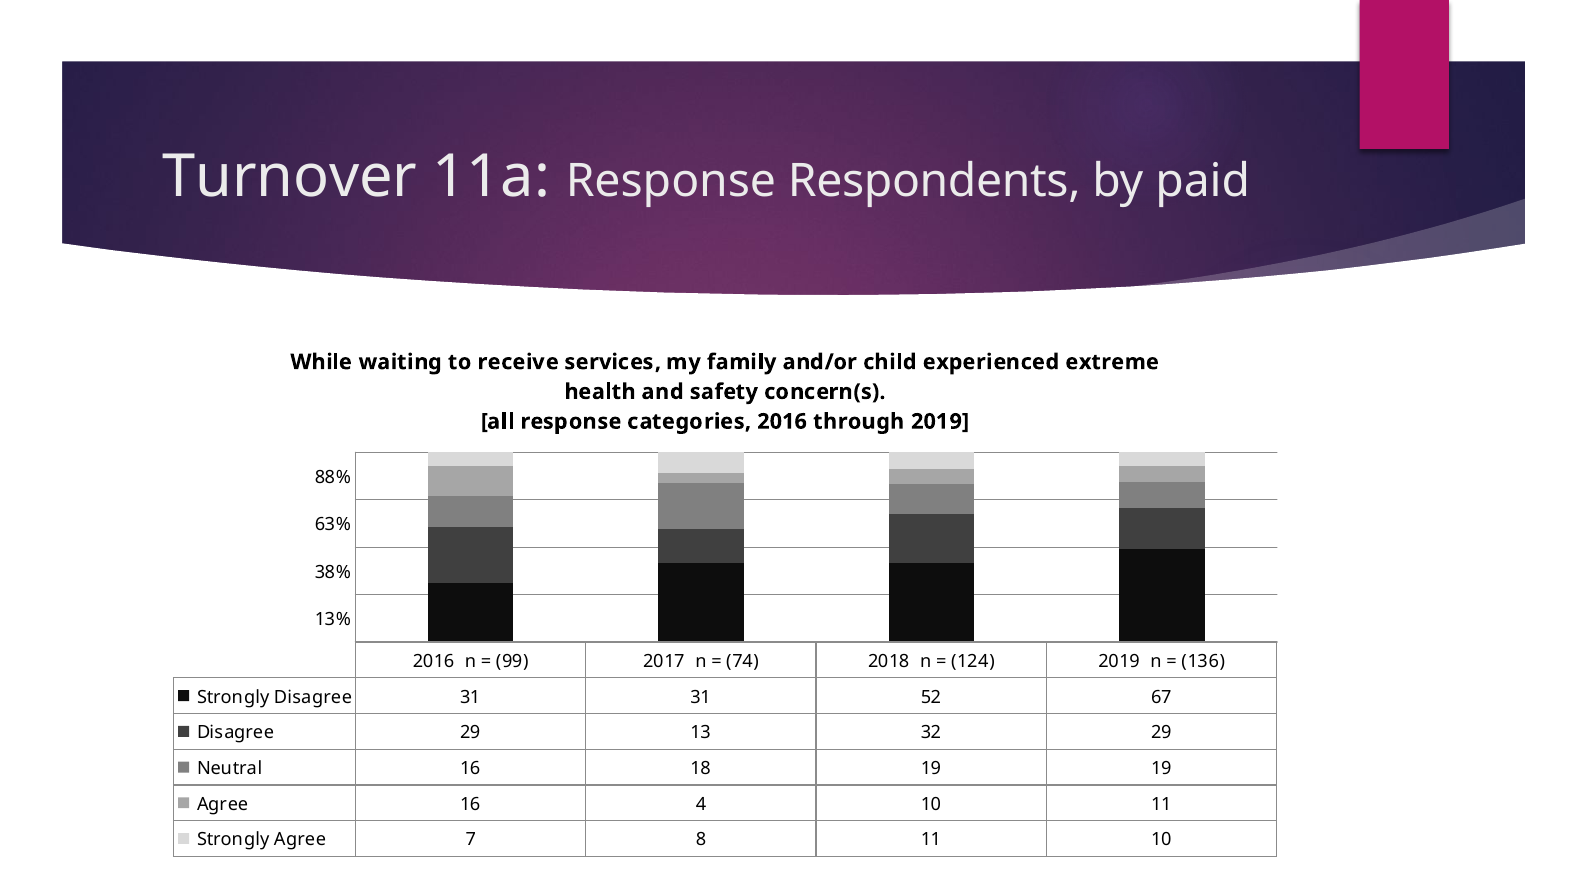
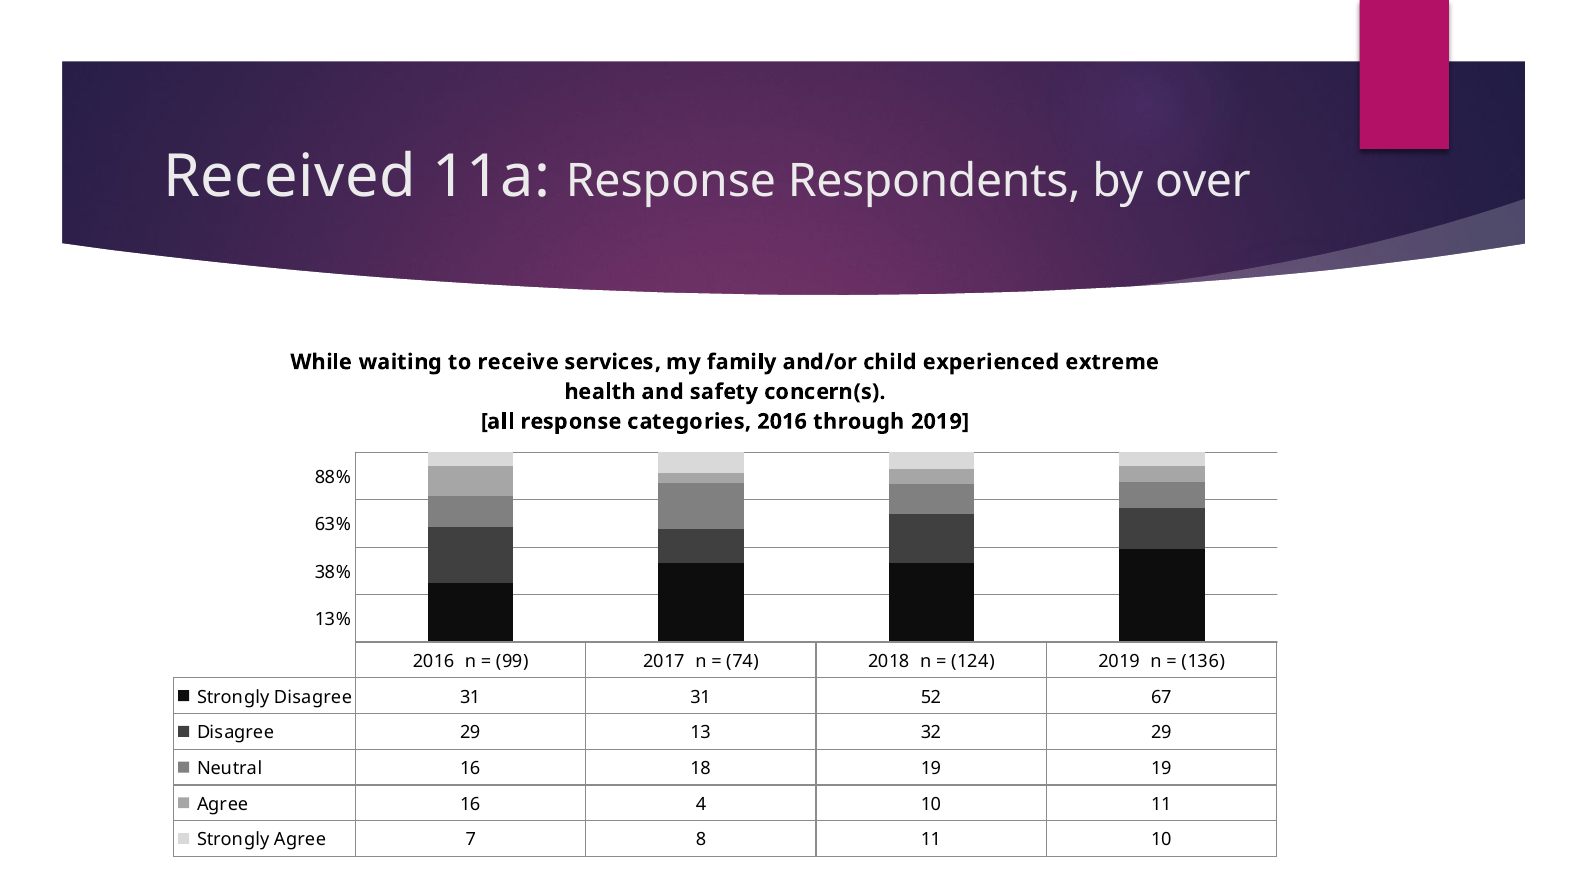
Turnover: Turnover -> Received
paid: paid -> over
